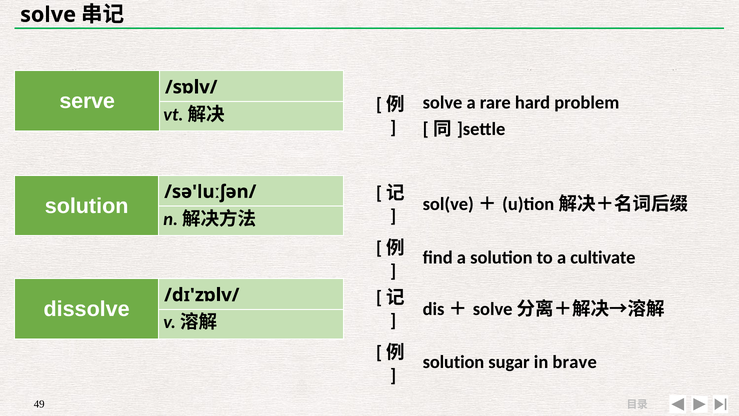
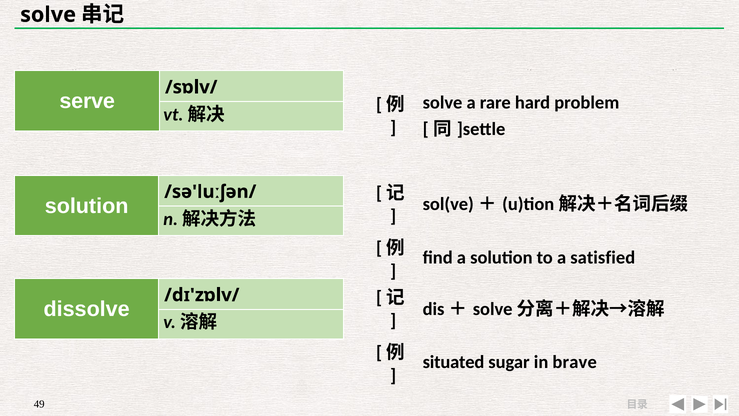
cultivate: cultivate -> satisfied
solution at (453, 362): solution -> situated
